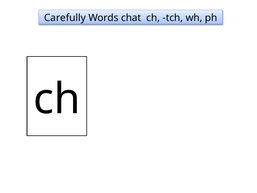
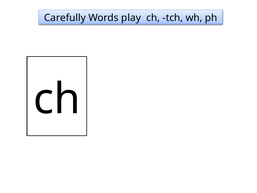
chat: chat -> play
